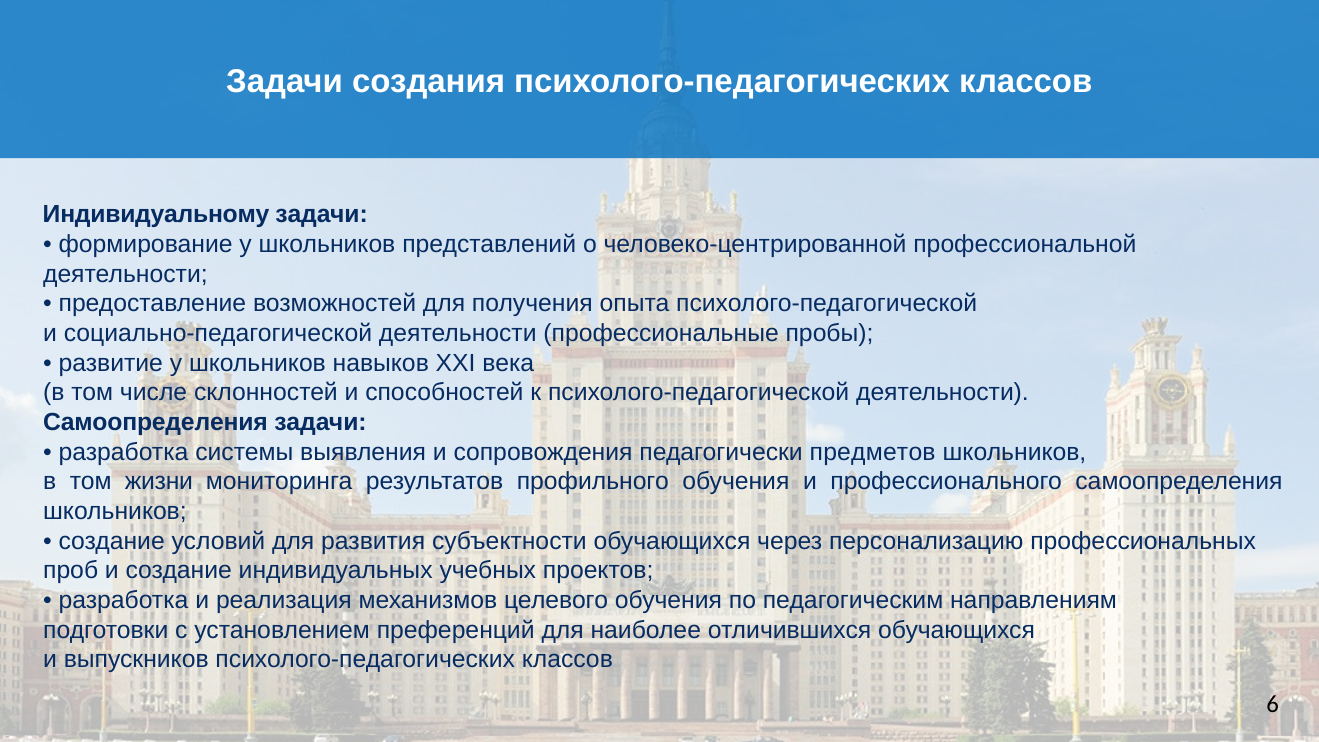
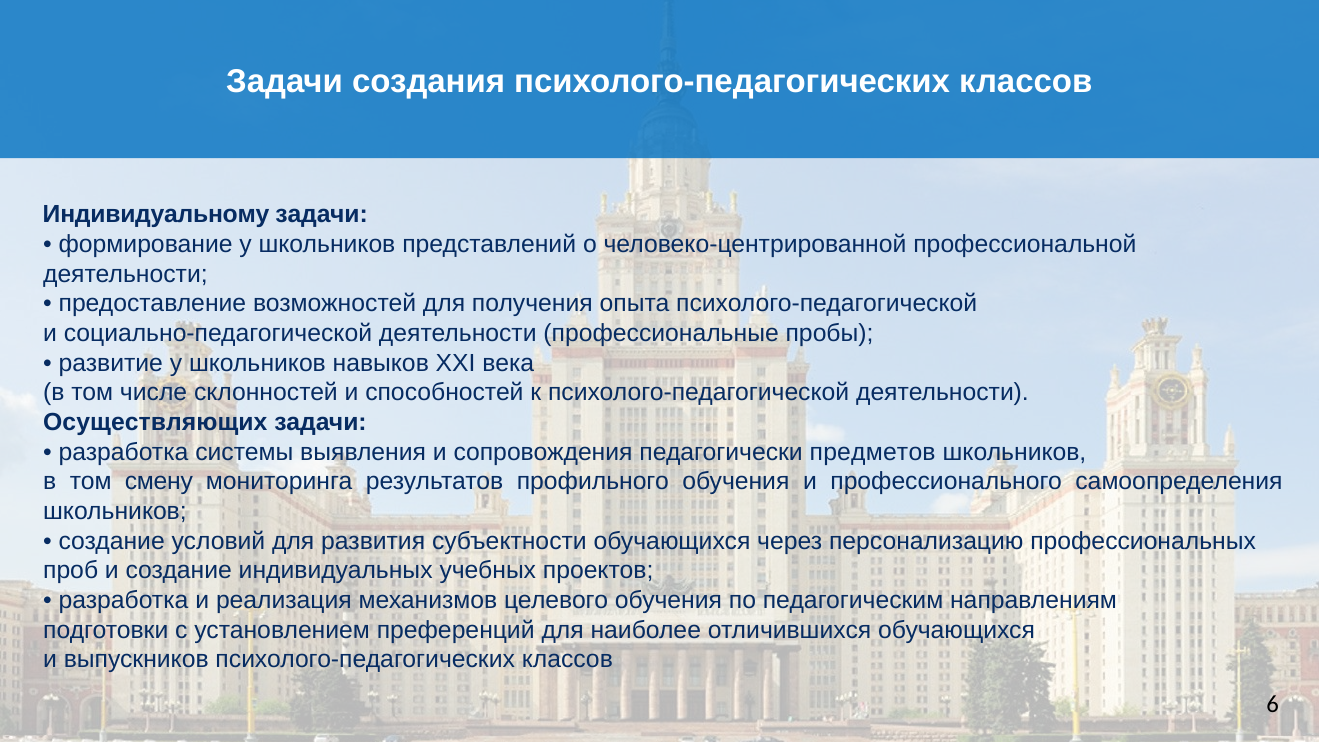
Самоопределения at (155, 422): Самоопределения -> Осуществляющих
жизни: жизни -> смену
